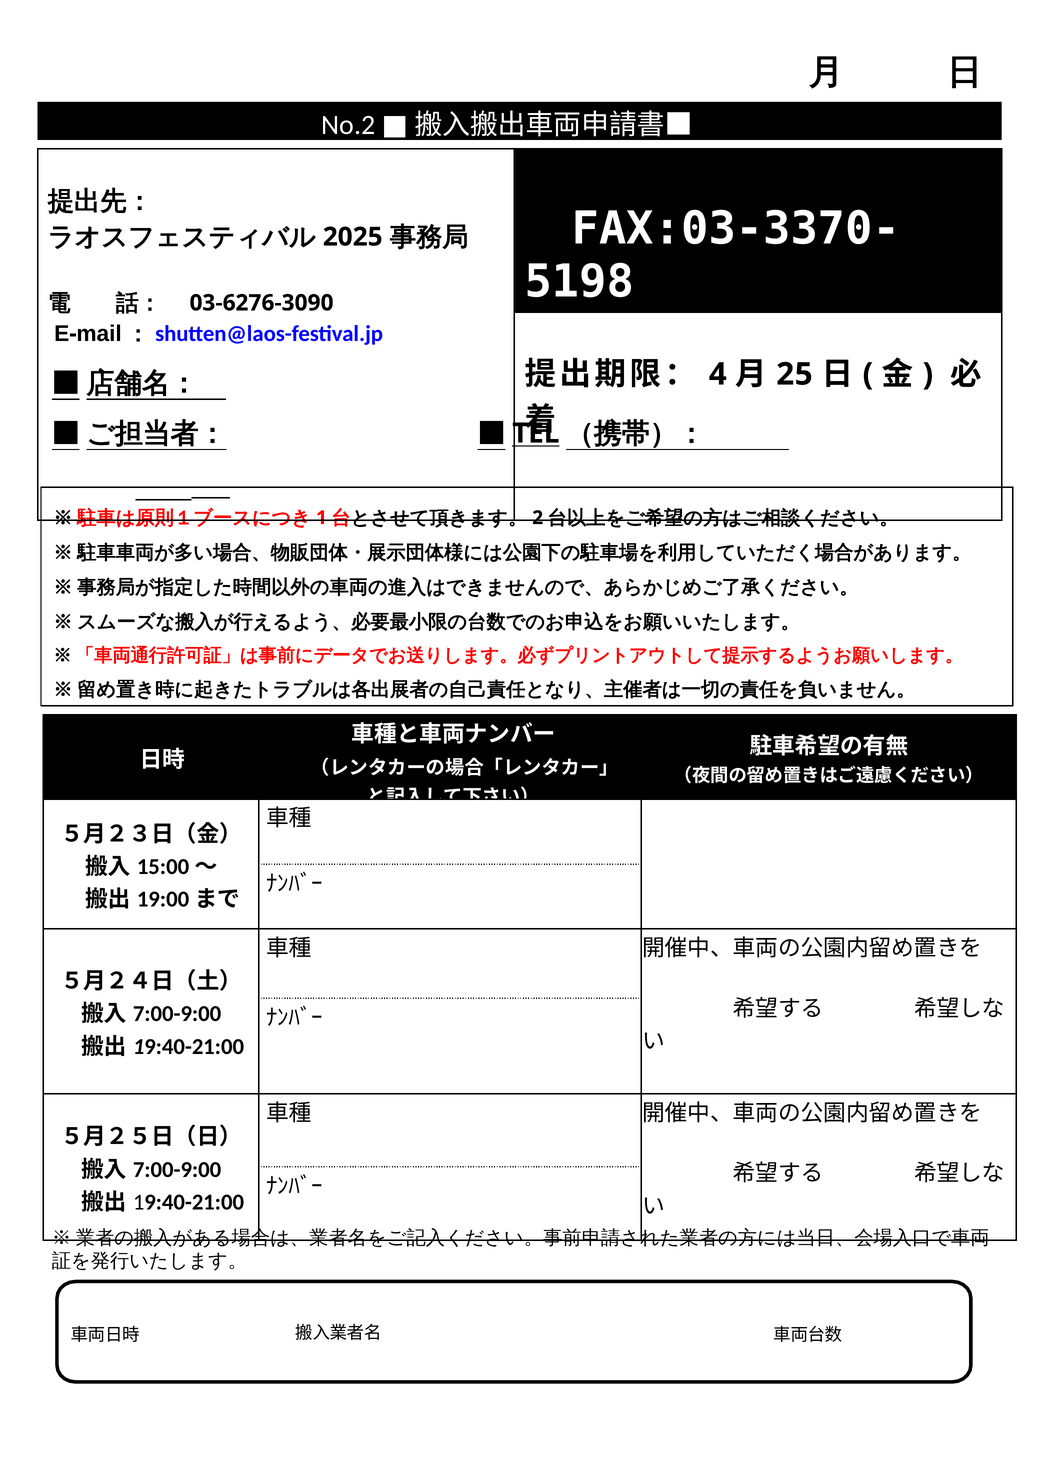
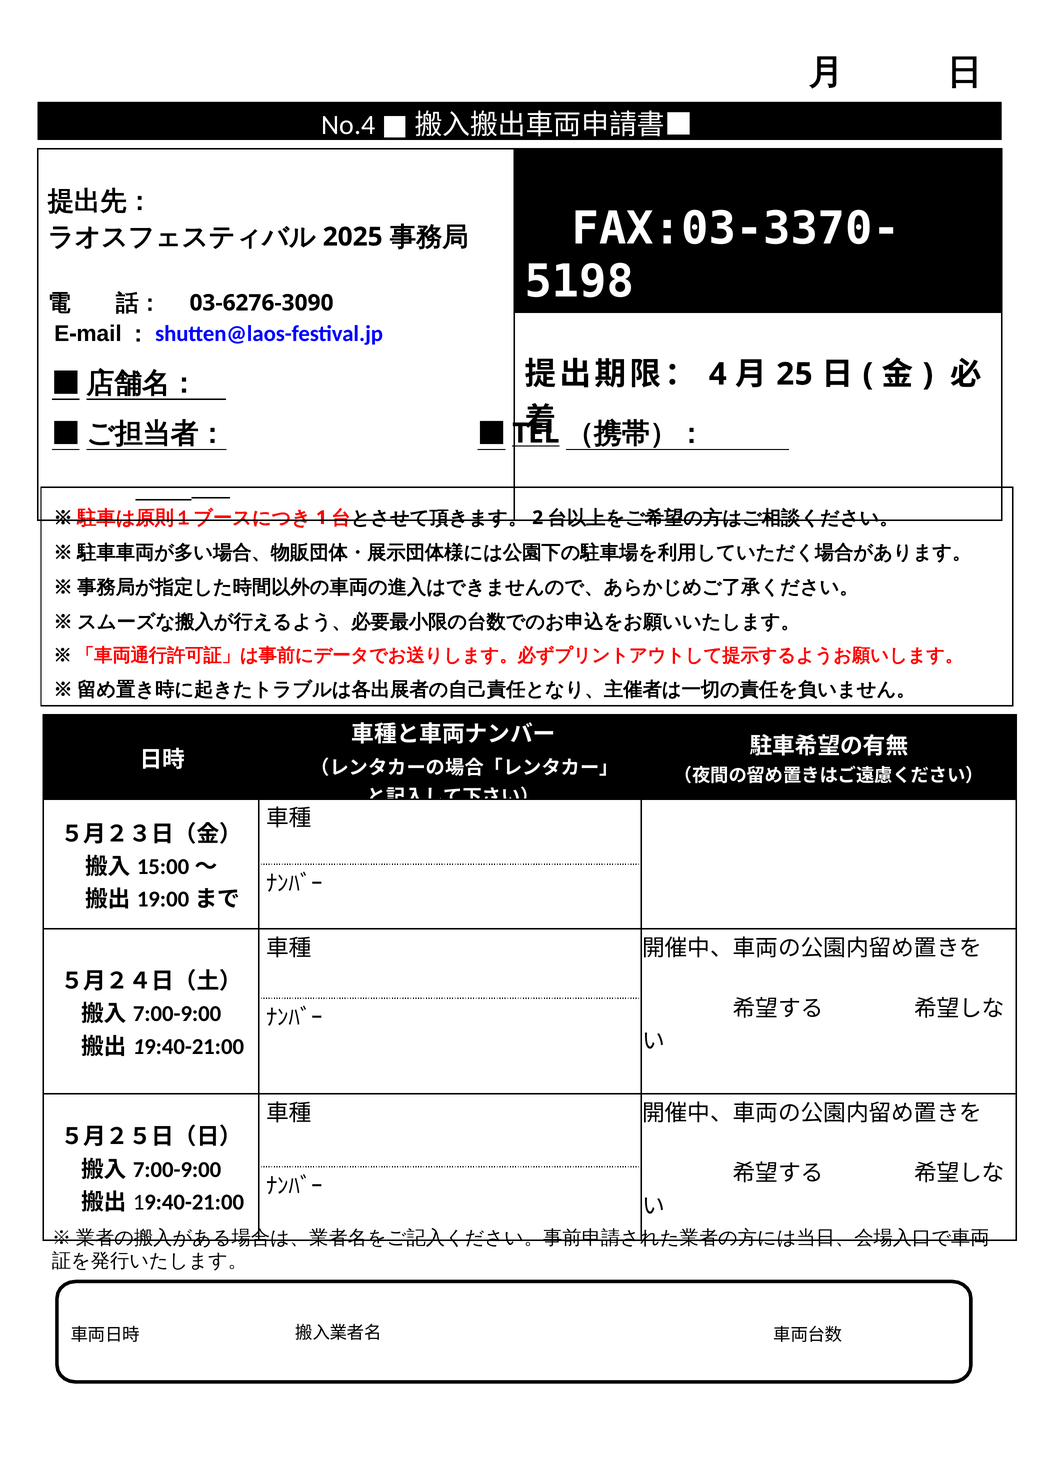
No.2: No.2 -> No.4
